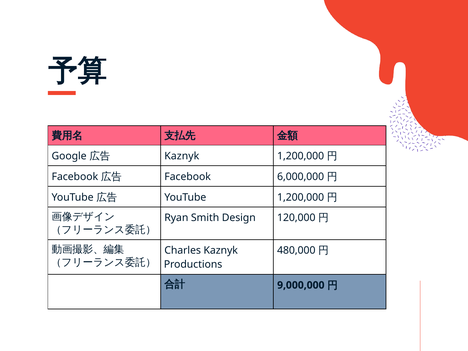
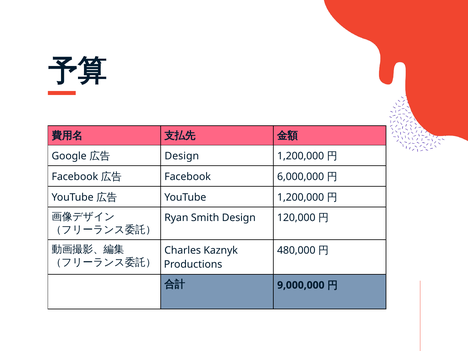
Kaznyk at (182, 156): Kaznyk -> Design
